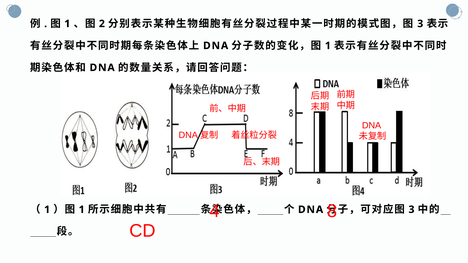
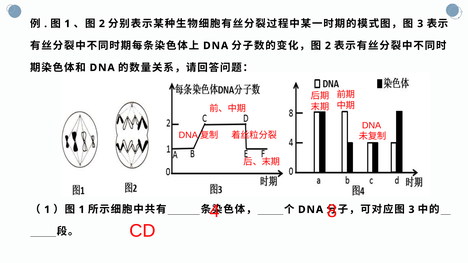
1 at (328, 46): 1 -> 2
